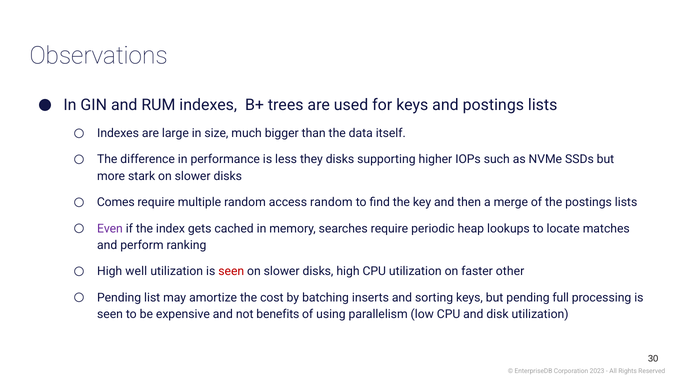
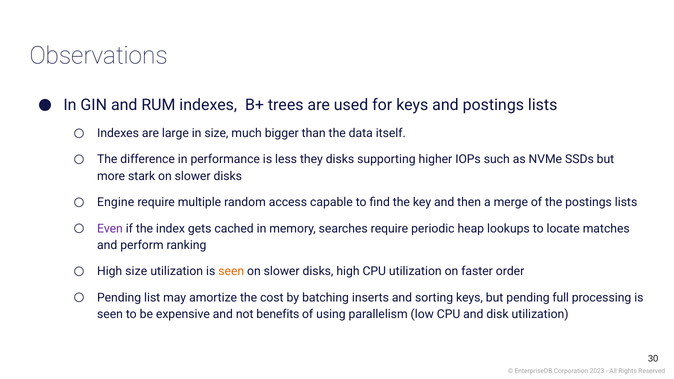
Comes: Comes -> Engine
access random: random -> capable
High well: well -> size
seen at (231, 272) colour: red -> orange
other: other -> order
